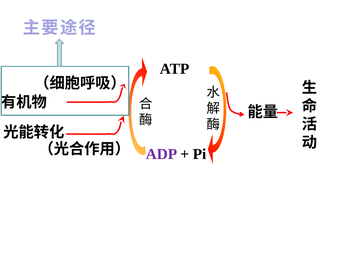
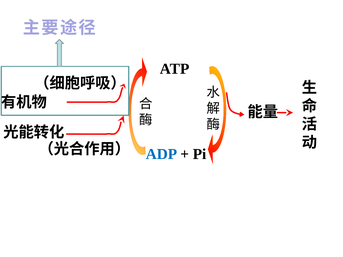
ADP colour: purple -> blue
